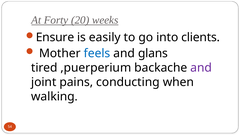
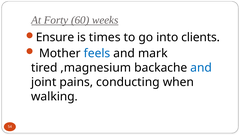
20: 20 -> 60
easily: easily -> times
glans: glans -> mark
,puerperium: ,puerperium -> ,magnesium
and at (201, 68) colour: purple -> blue
